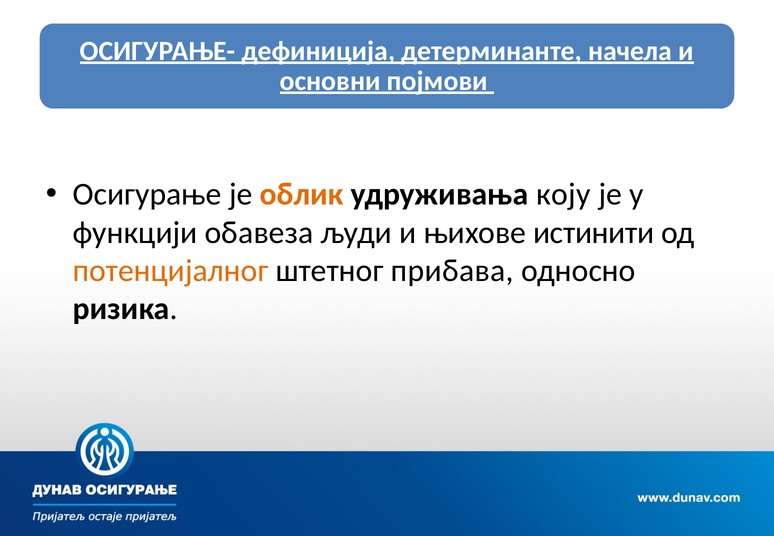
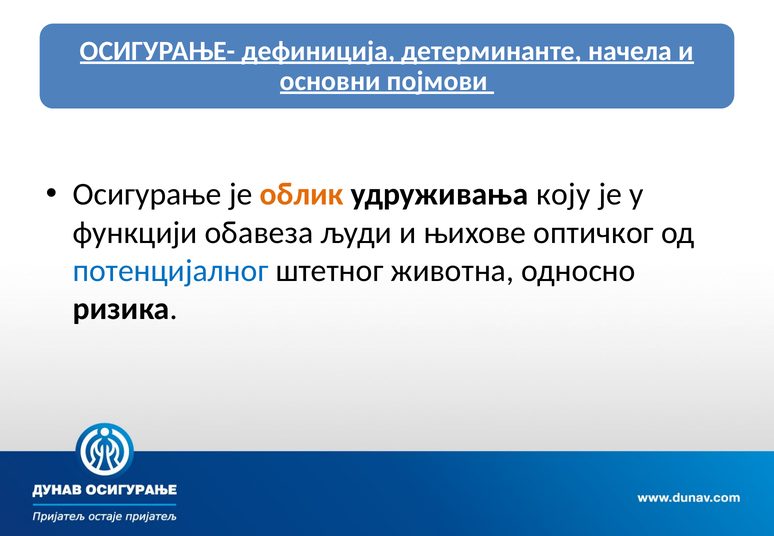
истинити: истинити -> оптичког
потенцијалног colour: orange -> blue
прибава: прибава -> животна
